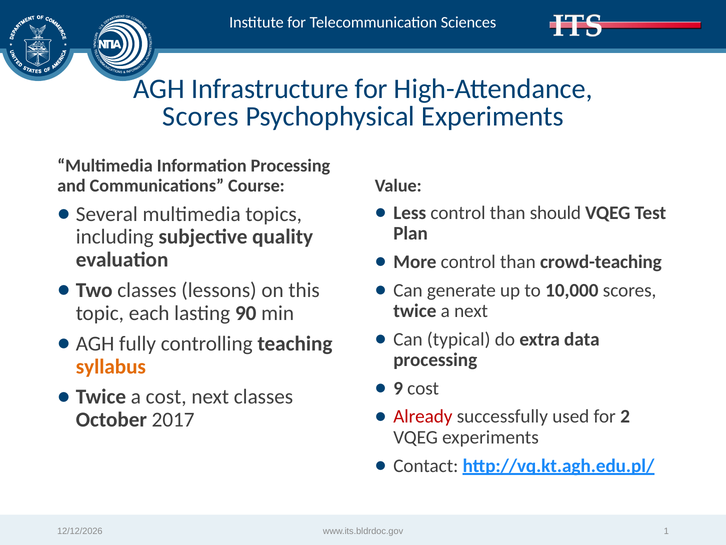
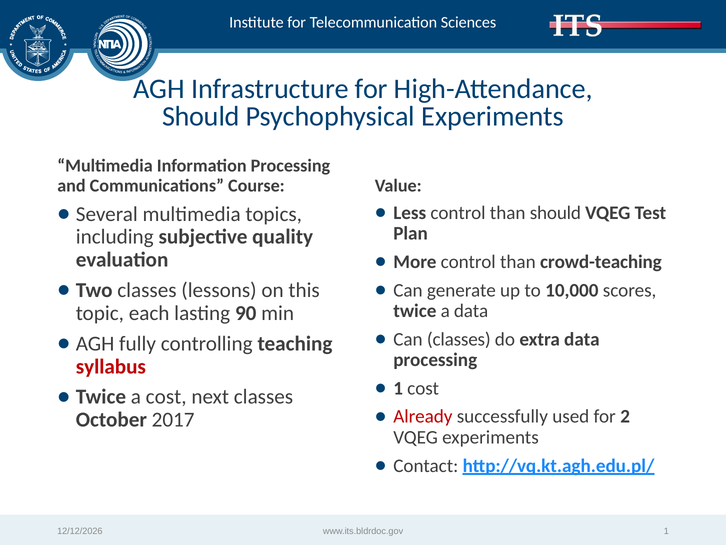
Scores at (201, 116): Scores -> Should
a next: next -> data
Can typical: typical -> classes
syllabus colour: orange -> red
9 at (398, 388): 9 -> 1
